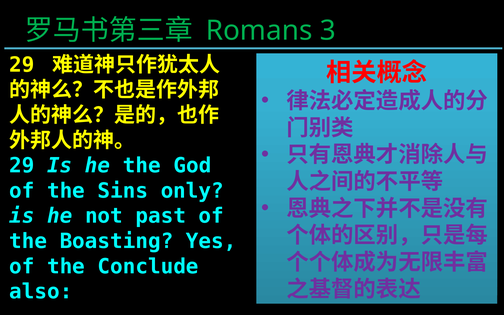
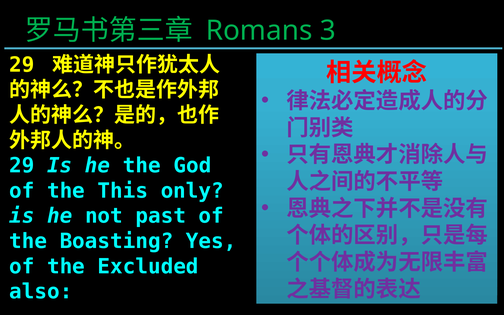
Sins: Sins -> This
Conclude: Conclude -> Excluded
